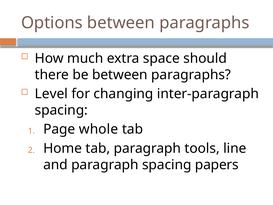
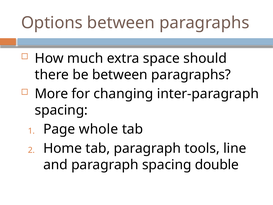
Level: Level -> More
papers: papers -> double
